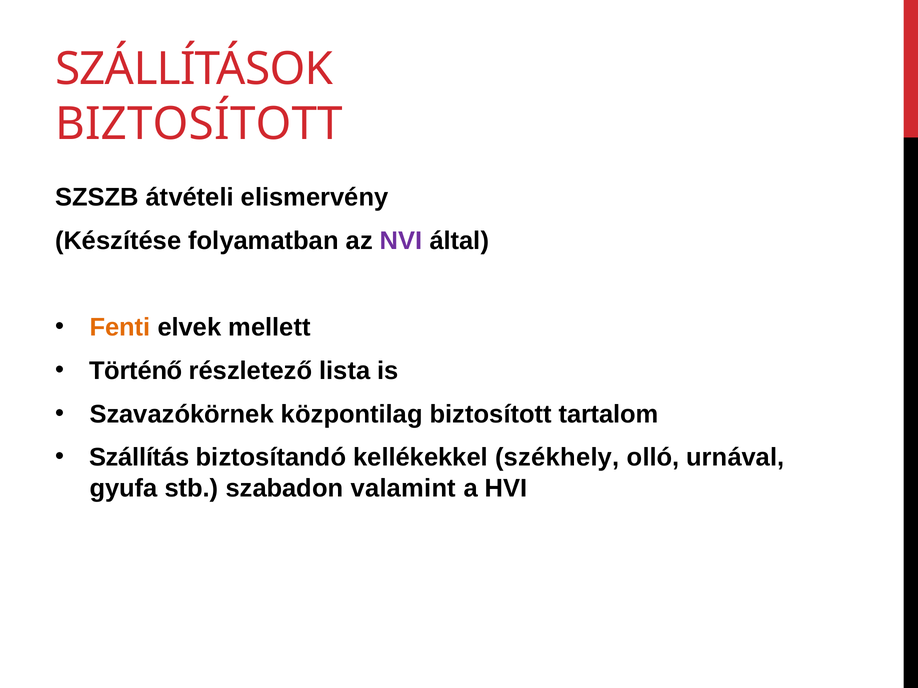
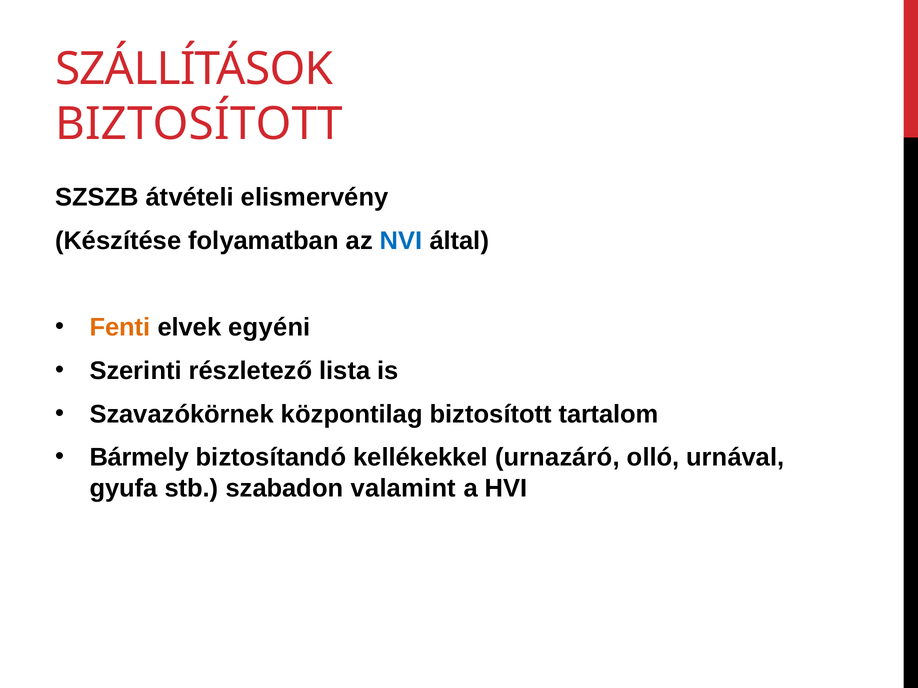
NVI colour: purple -> blue
mellett: mellett -> egyéni
Történő: Történő -> Szerinti
Szállítás: Szállítás -> Bármely
székhely: székhely -> urnazáró
